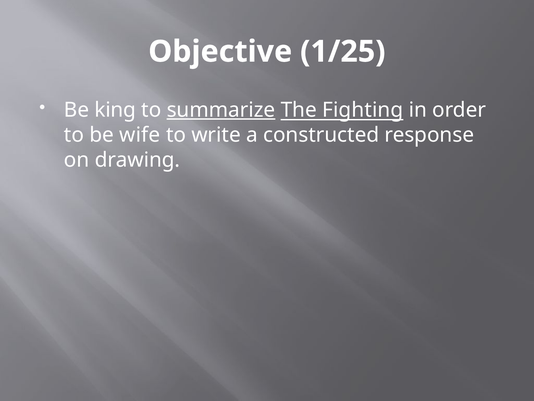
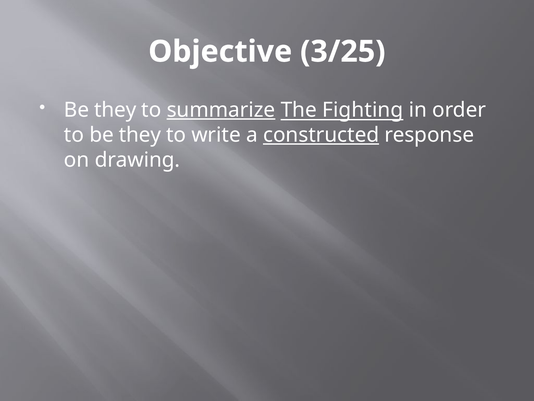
1/25: 1/25 -> 3/25
king at (115, 110): king -> they
to be wife: wife -> they
constructed underline: none -> present
